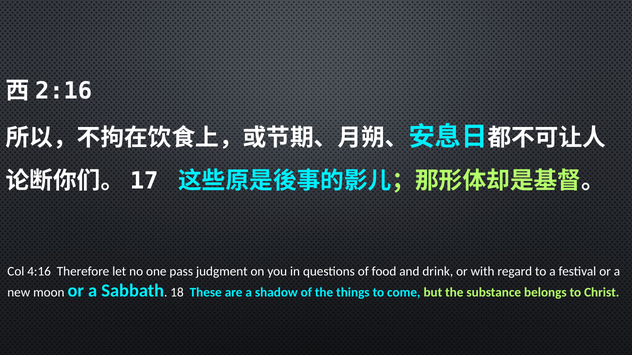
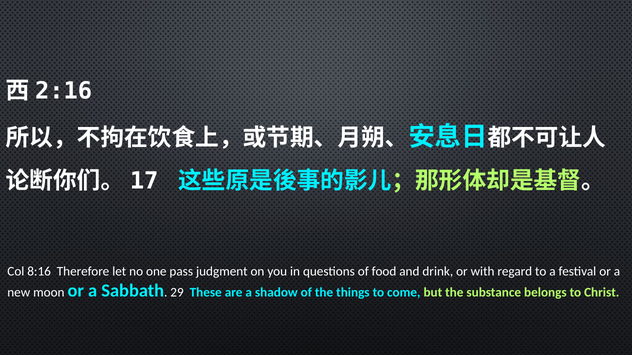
4:16: 4:16 -> 8:16
18: 18 -> 29
